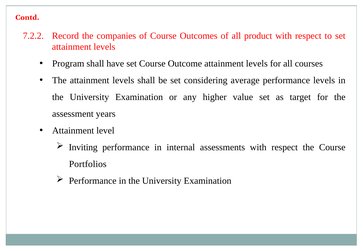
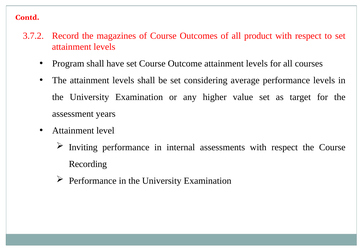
7.2.2: 7.2.2 -> 3.7.2
companies: companies -> magazines
Portfolios: Portfolios -> Recording
